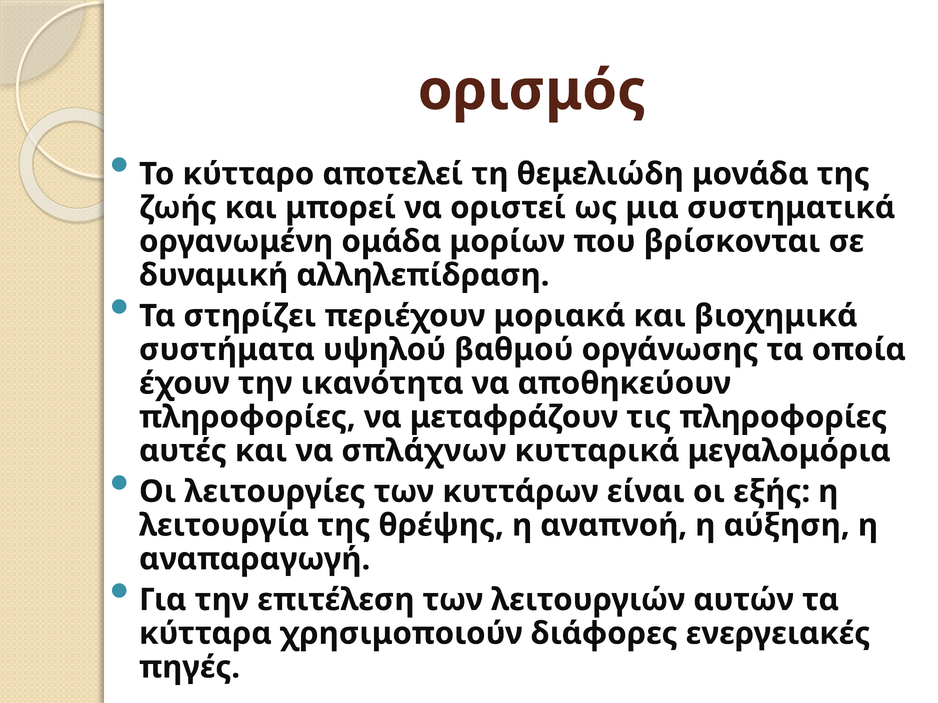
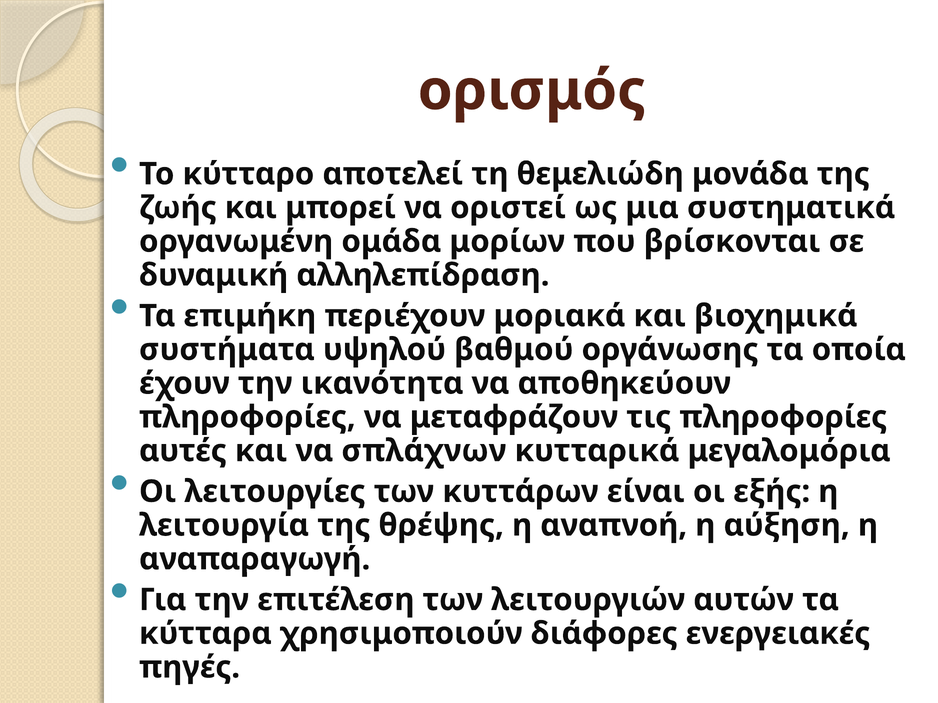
στηρίζει: στηρίζει -> επιμήκη
